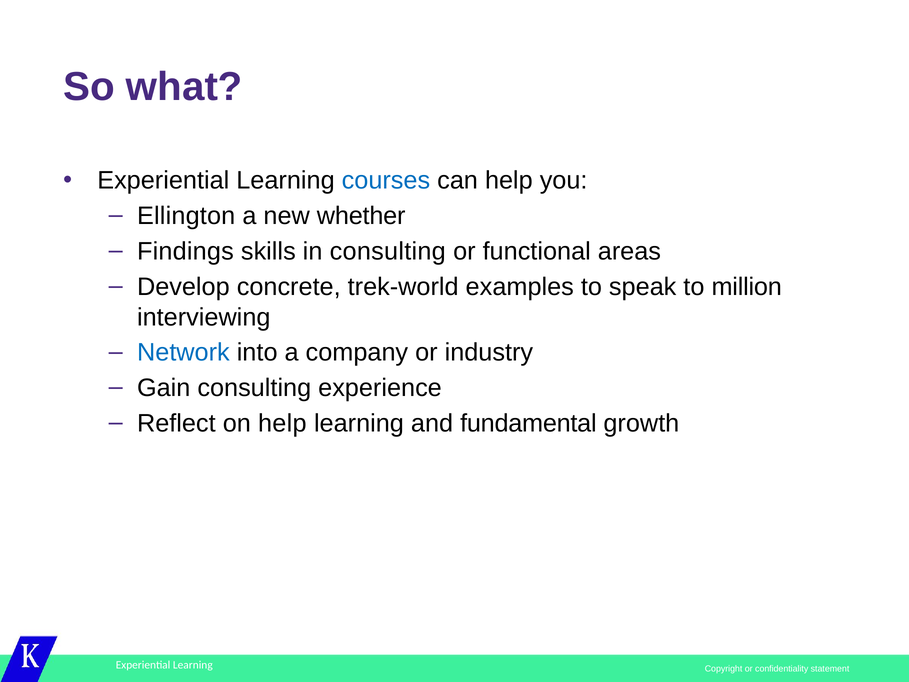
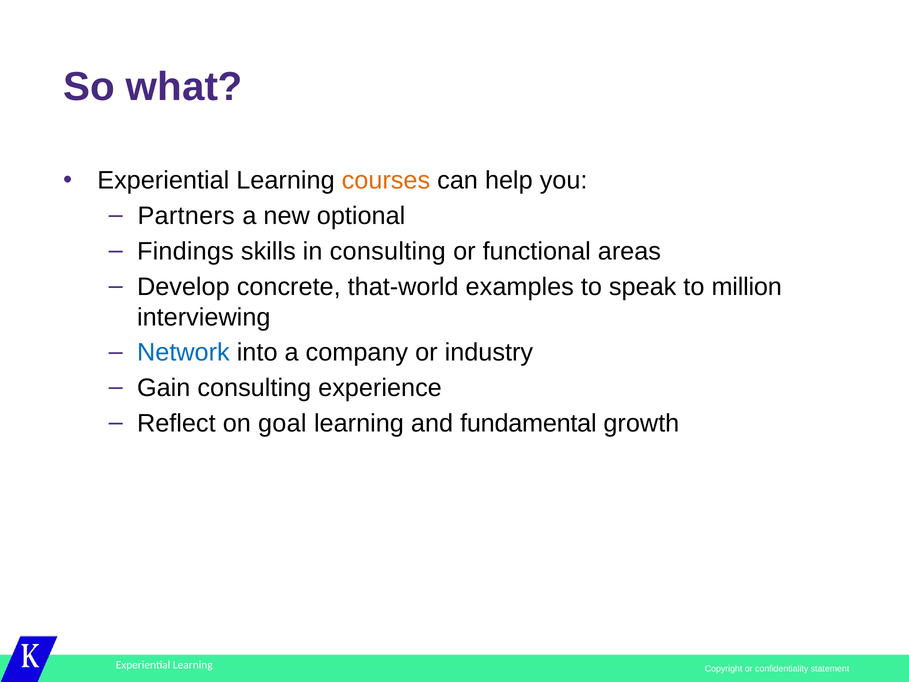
courses colour: blue -> orange
Ellington: Ellington -> Partners
whether: whether -> optional
trek-world: trek-world -> that-world
on help: help -> goal
